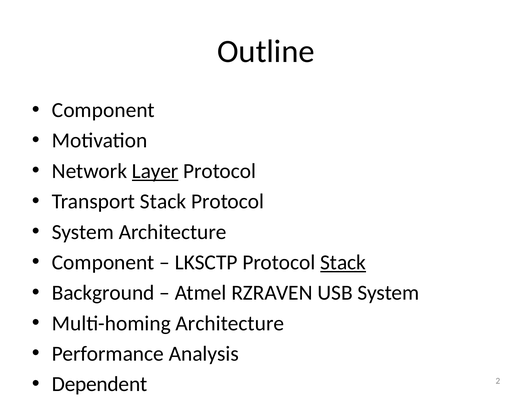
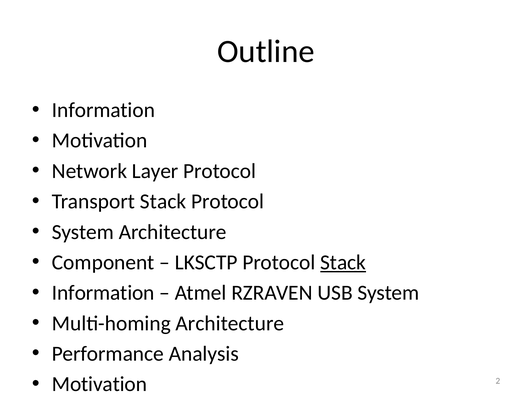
Component at (103, 110): Component -> Information
Layer underline: present -> none
Background at (103, 293): Background -> Information
Dependent at (100, 384): Dependent -> Motivation
